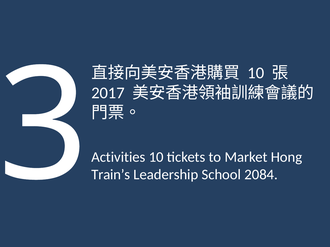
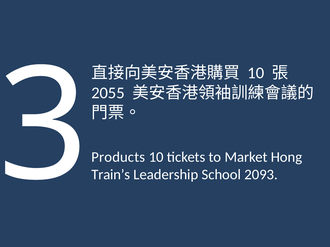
2017: 2017 -> 2055
Activities: Activities -> Products
2084: 2084 -> 2093
